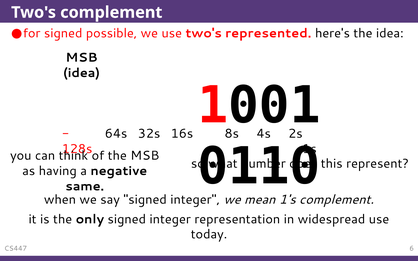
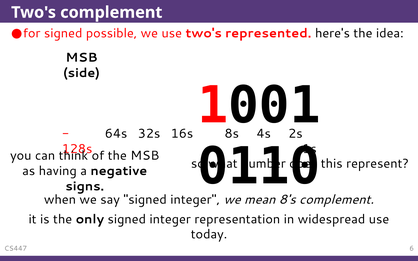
idea at (82, 73): idea -> side
same: same -> signs
1's: 1's -> 8's
